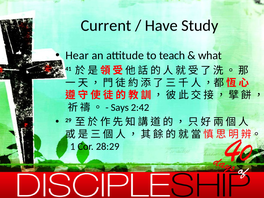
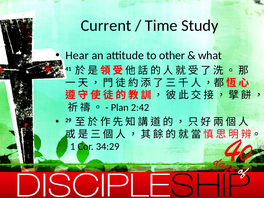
Have: Have -> Time
teach: teach -> other
Says: Says -> Plan
28:29: 28:29 -> 34:29
